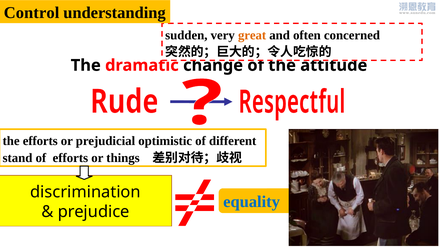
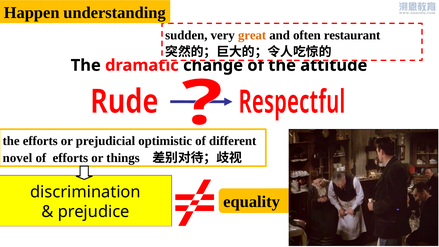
Control: Control -> Happen
concerned: concerned -> restaurant
stand: stand -> novel
equality colour: blue -> black
